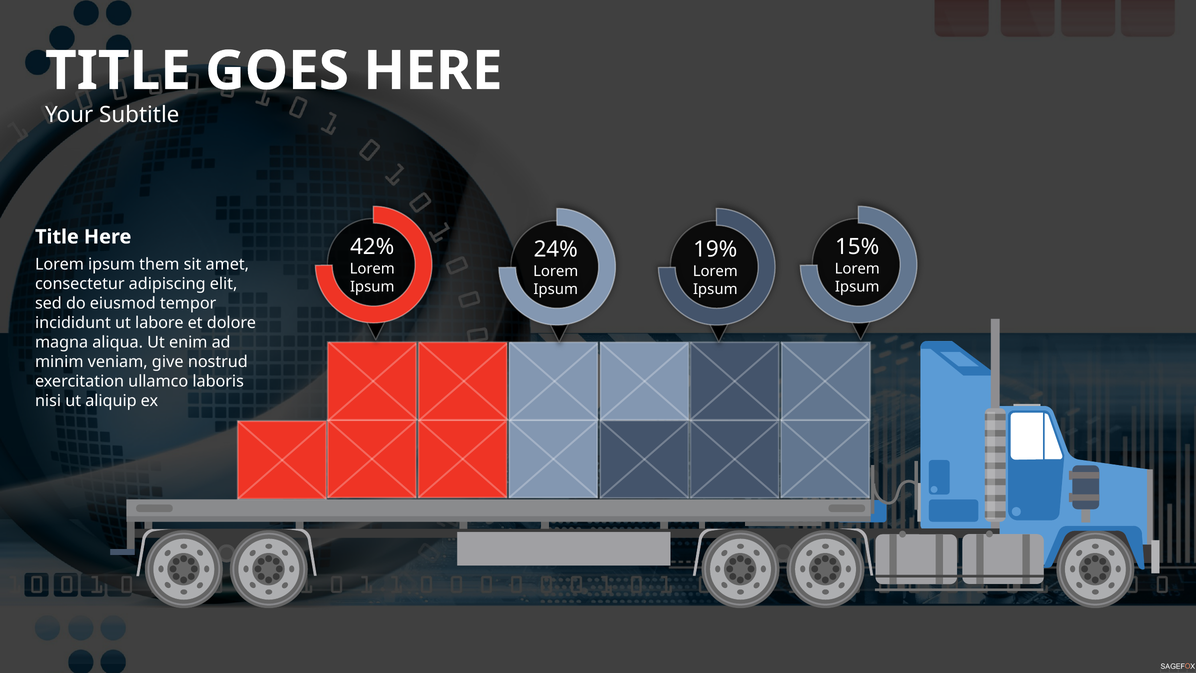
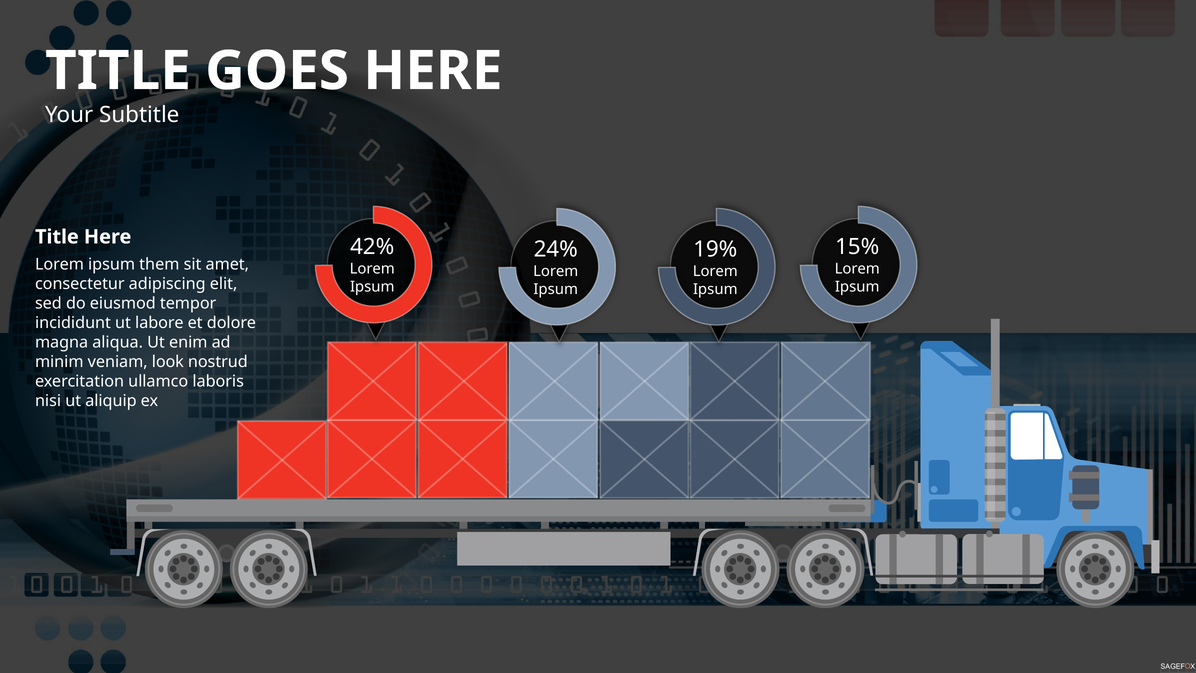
give: give -> look
